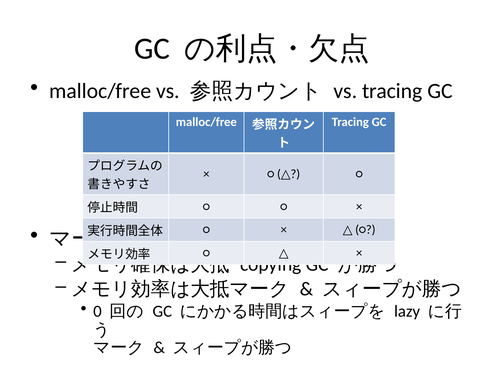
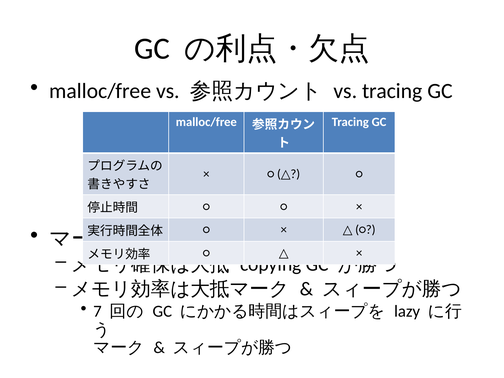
0: 0 -> 7
